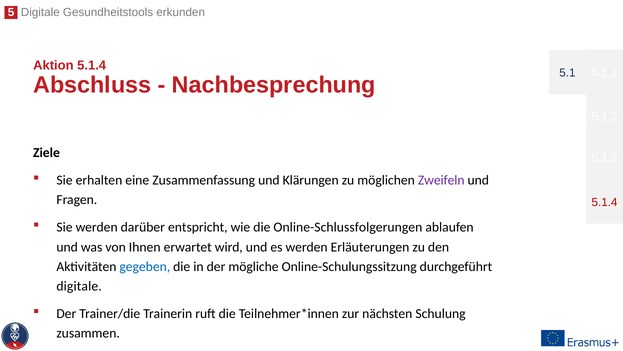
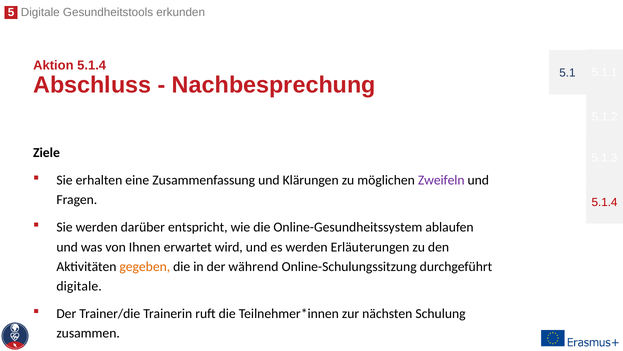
Online-Schlussfolgerungen: Online-Schlussfolgerungen -> Online-Gesundheitssystem
gegeben colour: blue -> orange
mögliche: mögliche -> während
